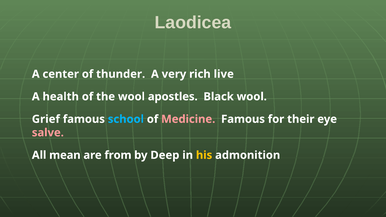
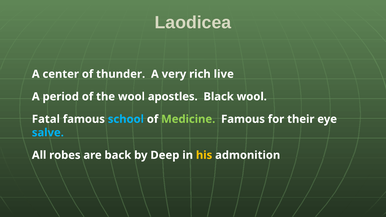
health: health -> period
Grief: Grief -> Fatal
Medicine colour: pink -> light green
salve colour: pink -> light blue
mean: mean -> robes
from: from -> back
